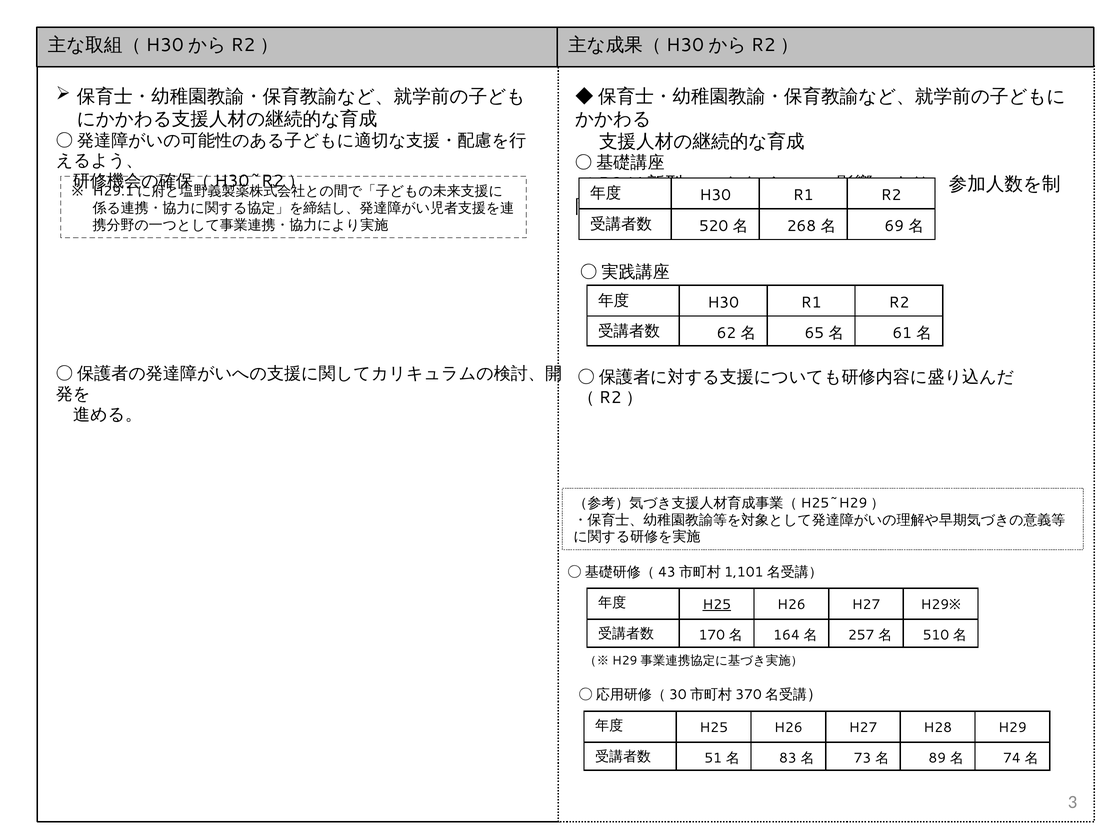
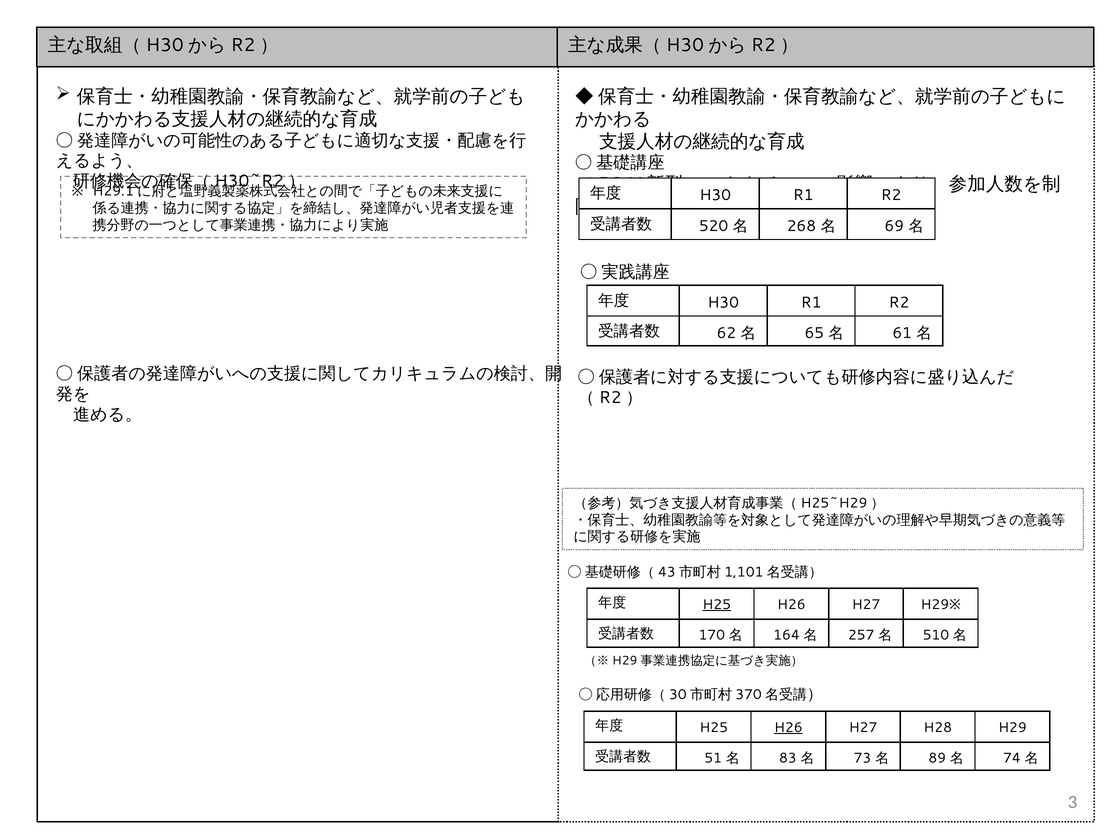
H26 at (788, 728) underline: none -> present
